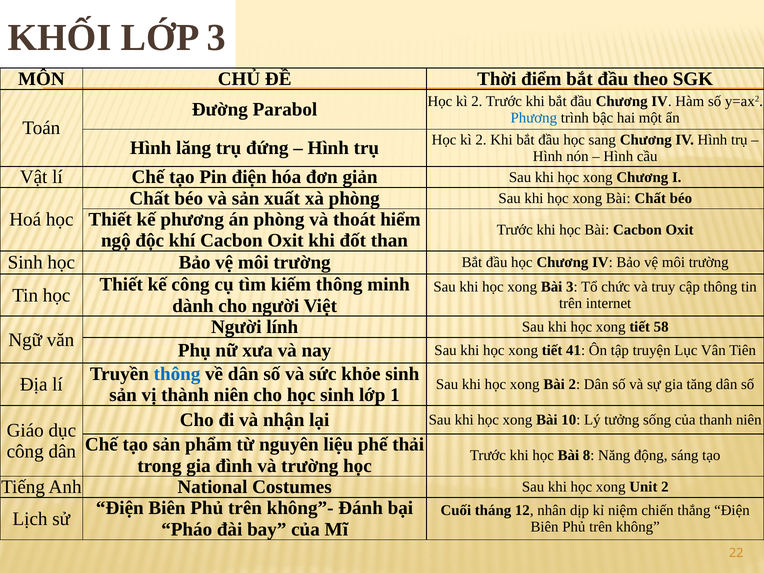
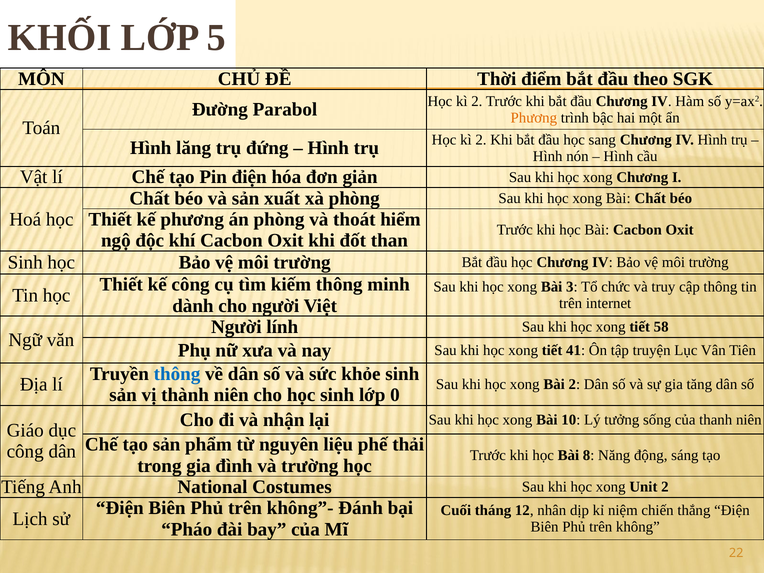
LỚP 3: 3 -> 5
Phương at (534, 118) colour: blue -> orange
1: 1 -> 0
